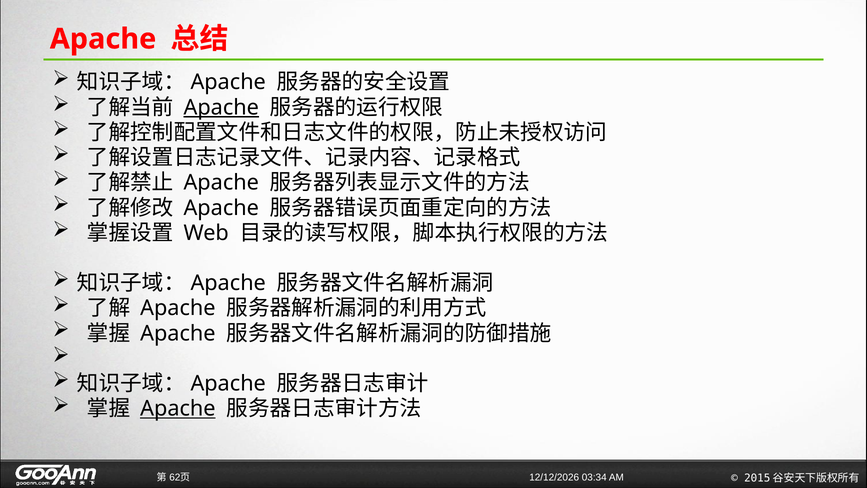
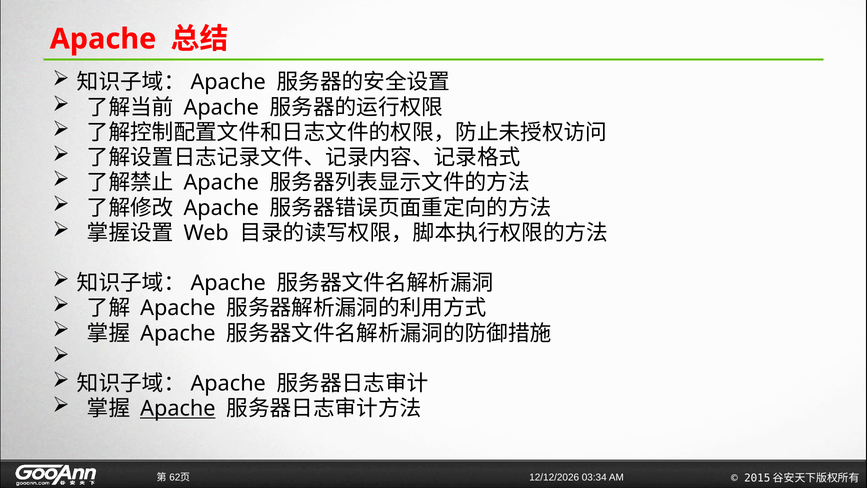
Apache at (221, 107) underline: present -> none
